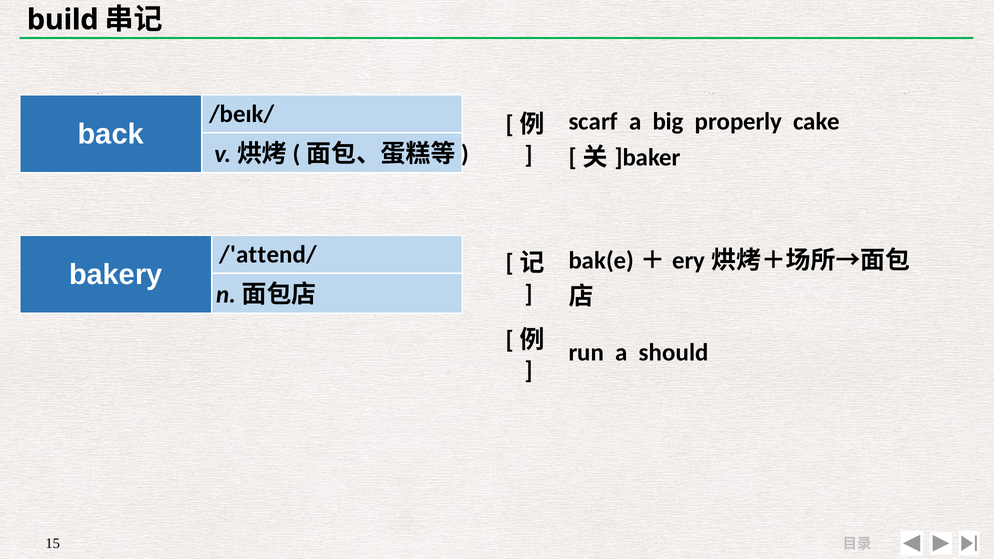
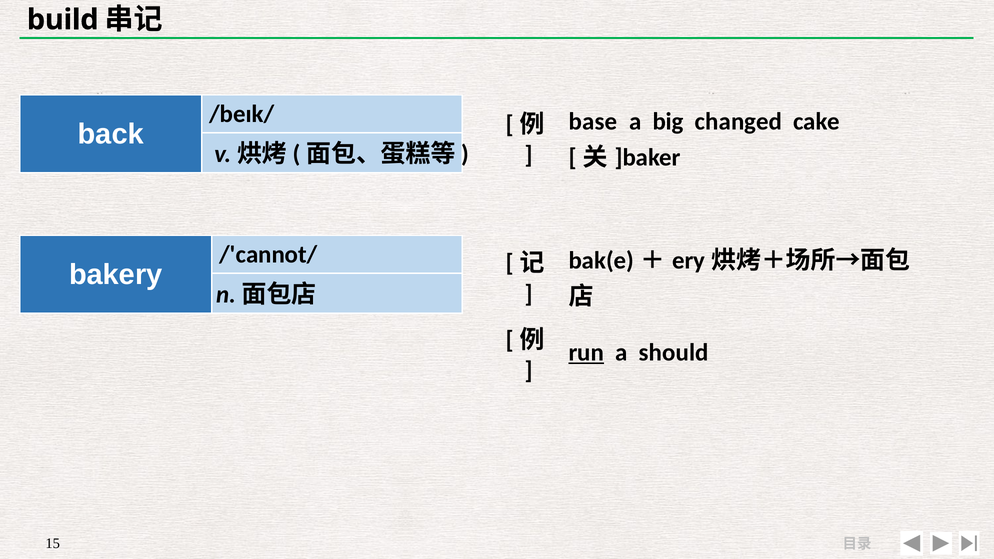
scarf: scarf -> base
properly: properly -> changed
/'attend/: /'attend/ -> /'cannot/
run underline: none -> present
